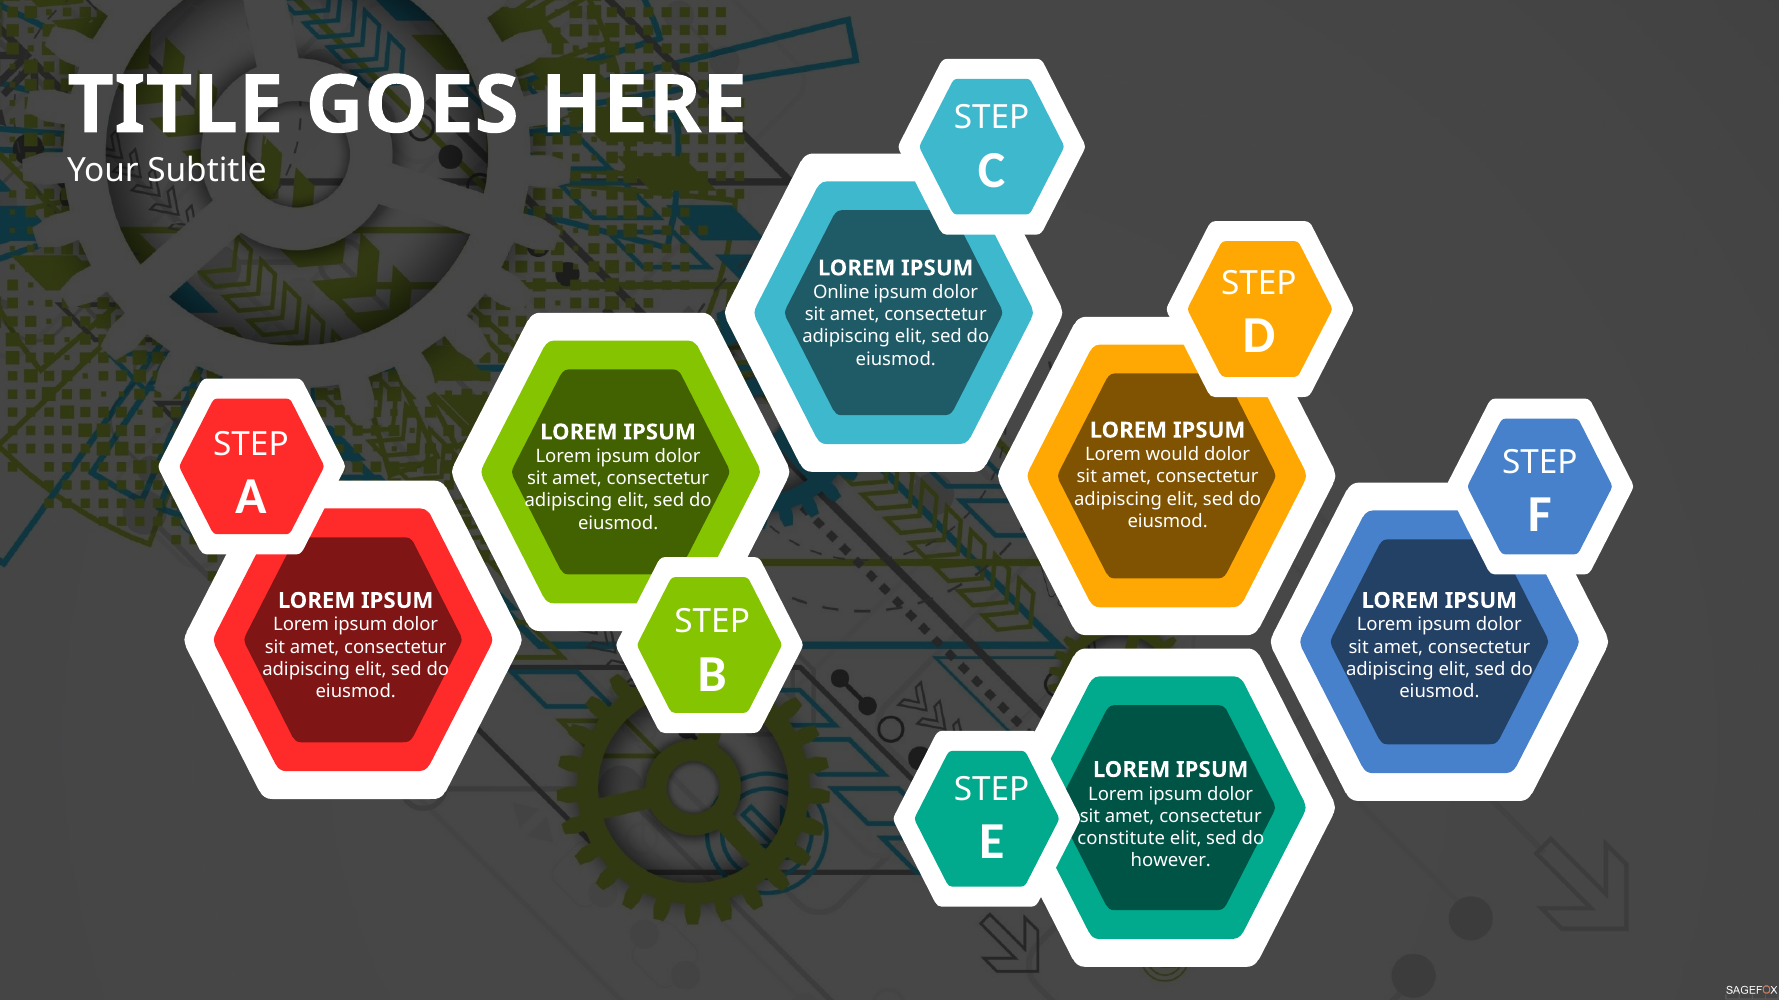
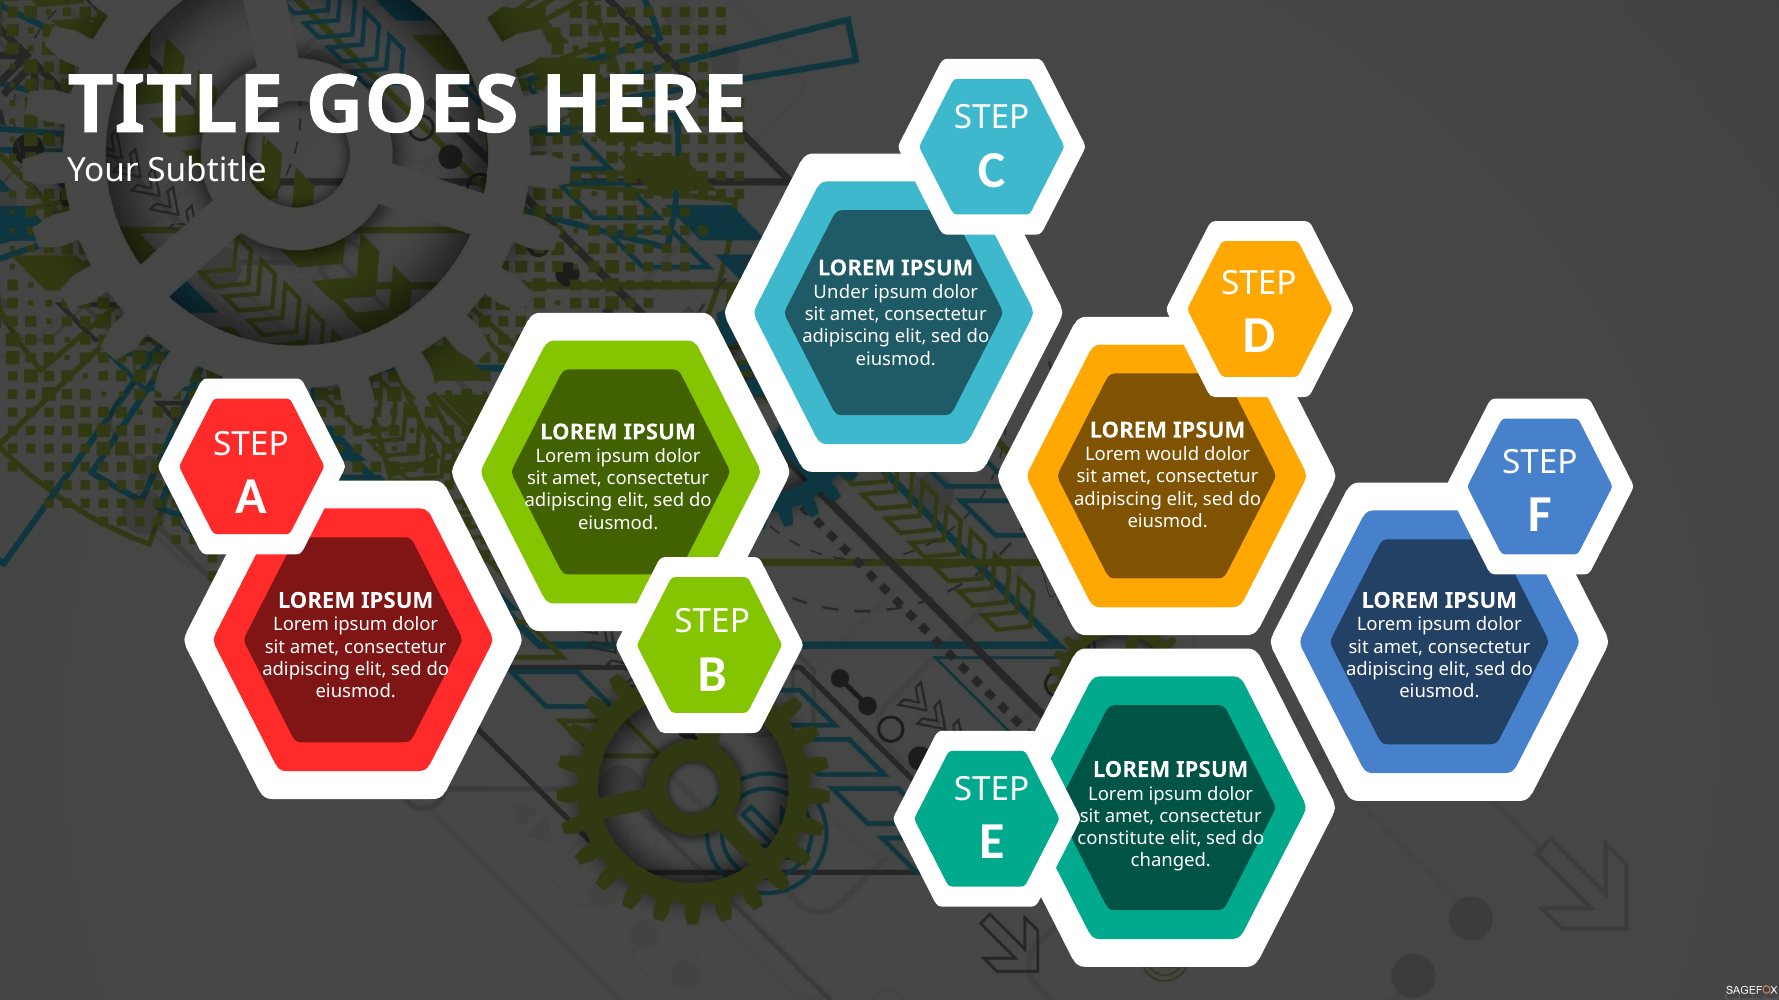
Online: Online -> Under
however: however -> changed
